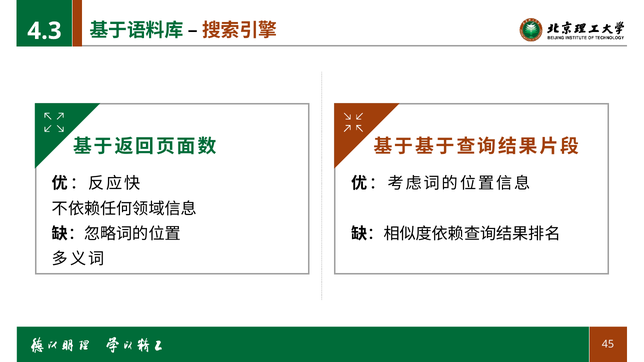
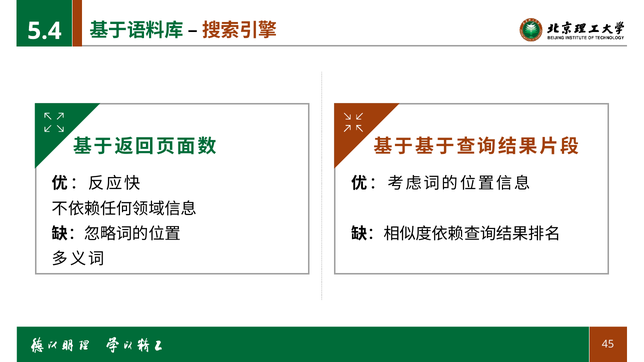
4.3: 4.3 -> 5.4
